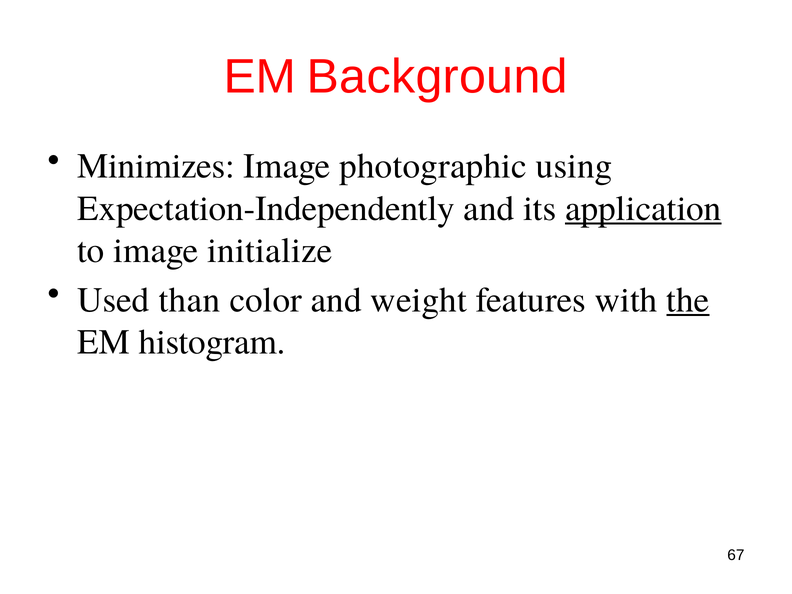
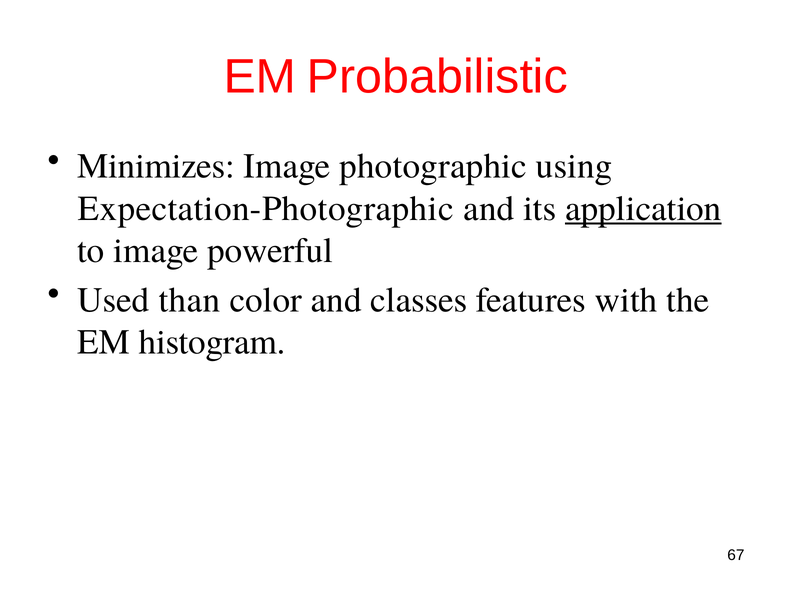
Background: Background -> Probabilistic
Expectation-Independently: Expectation-Independently -> Expectation-Photographic
initialize: initialize -> powerful
weight: weight -> classes
the underline: present -> none
